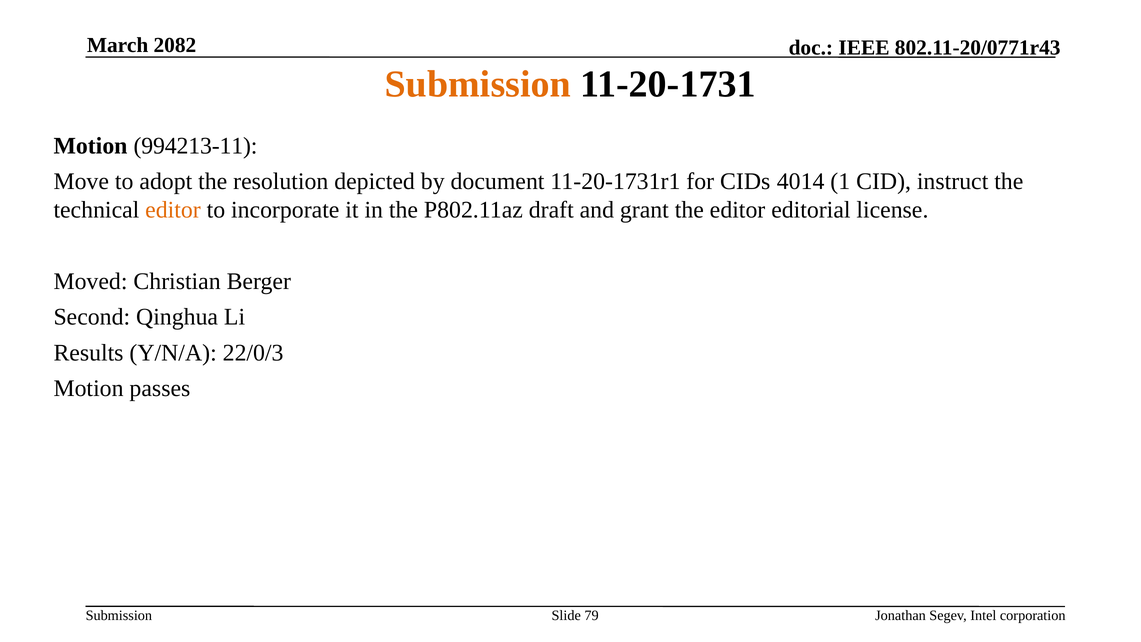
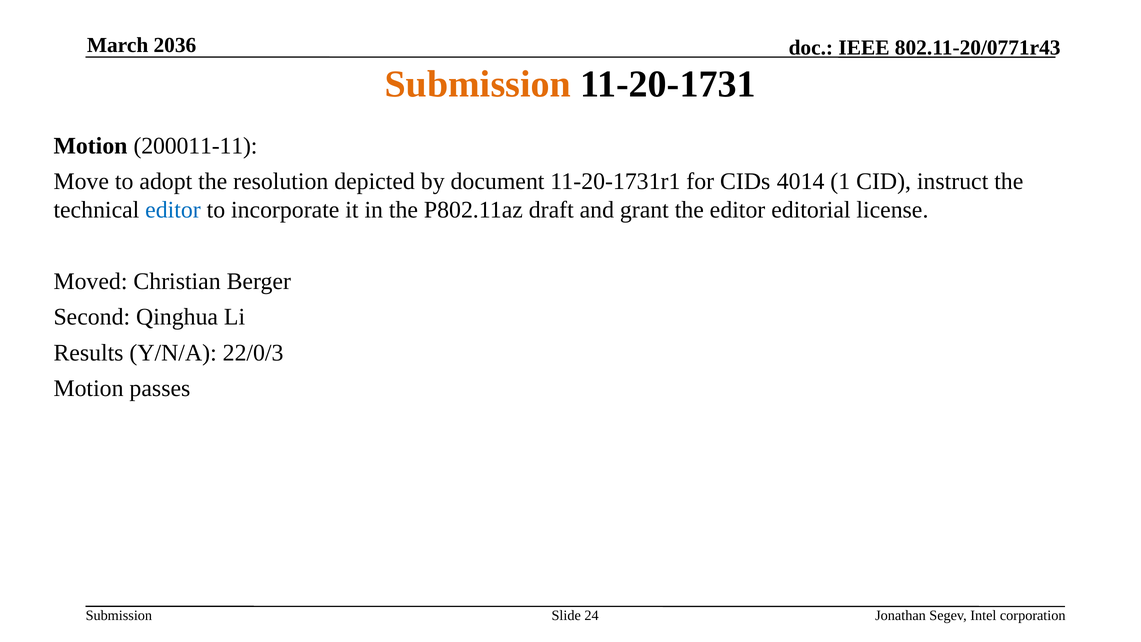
2082: 2082 -> 2036
994213-11: 994213-11 -> 200011-11
editor at (173, 210) colour: orange -> blue
79: 79 -> 24
